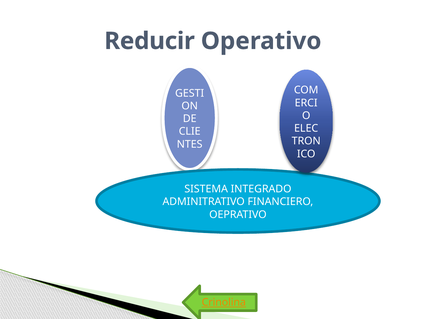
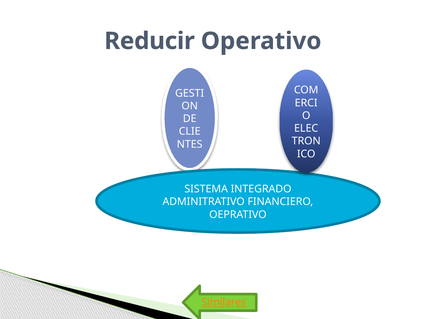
Crinolina: Crinolina -> Similares
